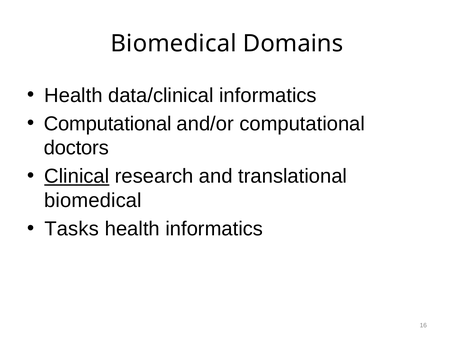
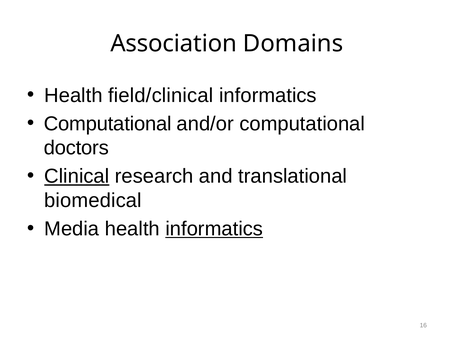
Biomedical at (174, 44): Biomedical -> Association
data/clinical: data/clinical -> field/clinical
Tasks: Tasks -> Media
informatics at (214, 228) underline: none -> present
